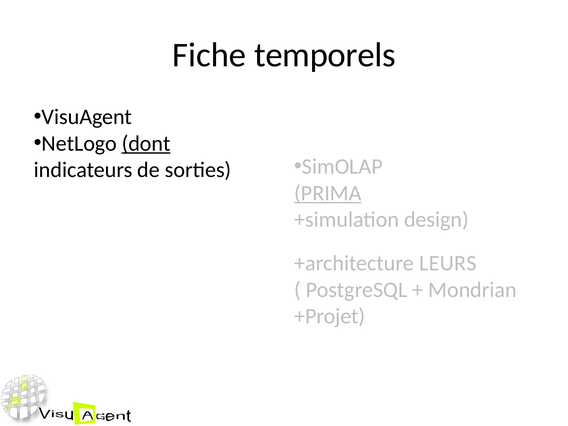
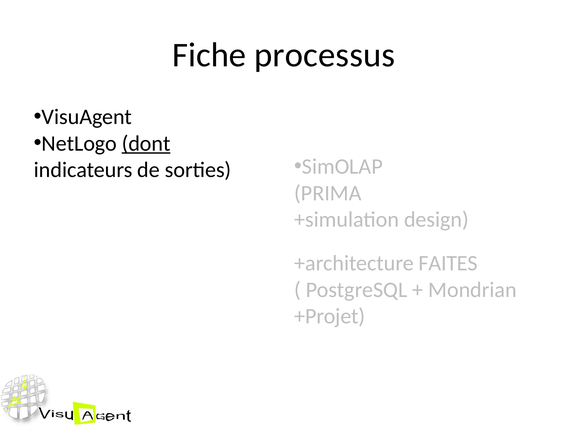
temporels: temporels -> processus
PRIMA underline: present -> none
LEURS: LEURS -> FAITES
